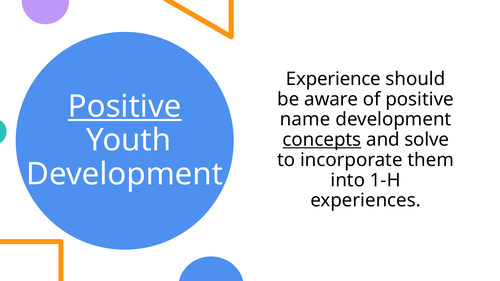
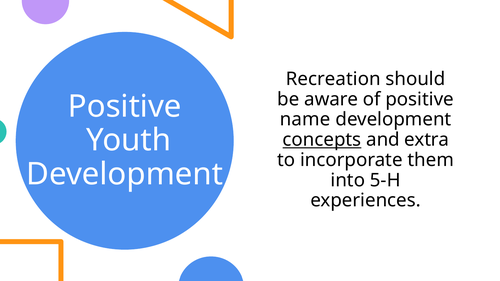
Experience: Experience -> Recreation
Positive at (125, 107) underline: present -> none
solve: solve -> extra
1-H: 1-H -> 5-H
